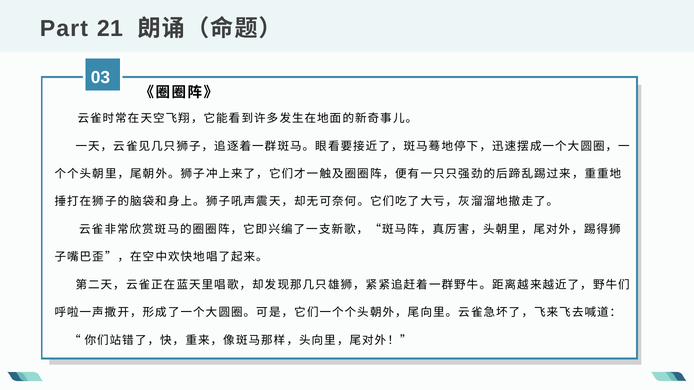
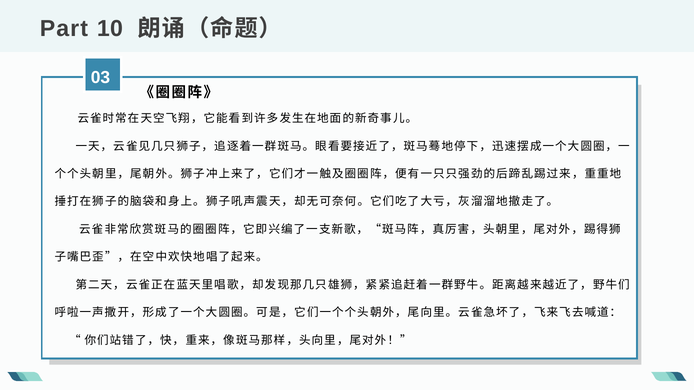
21: 21 -> 10
